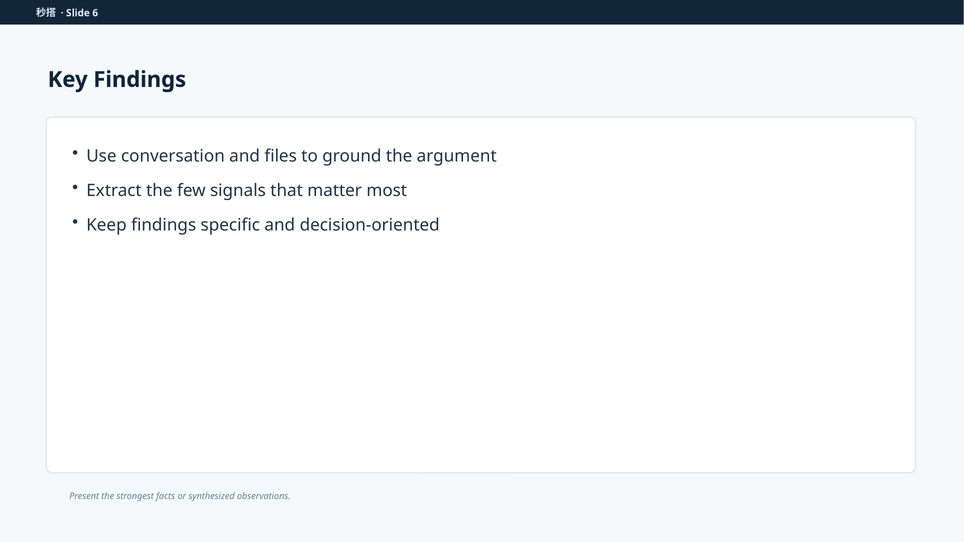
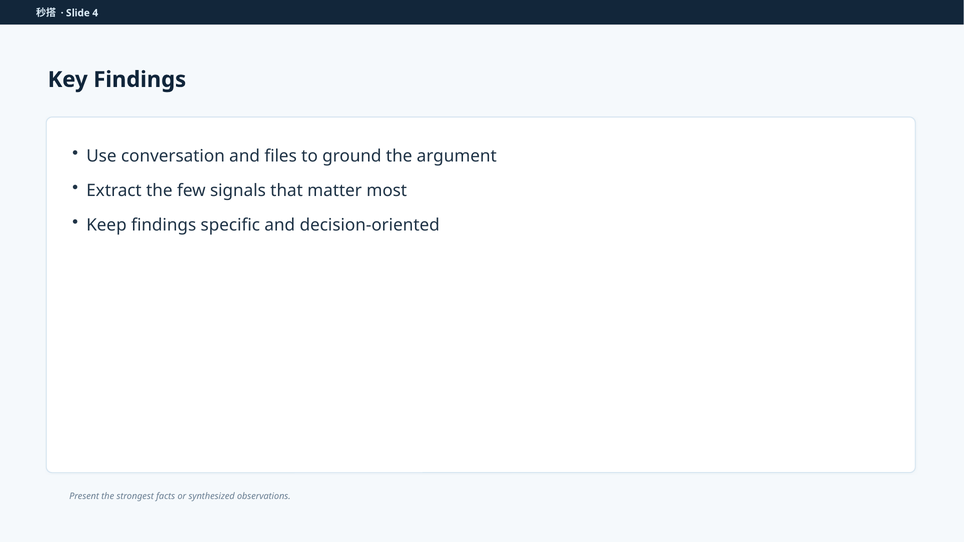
6: 6 -> 4
